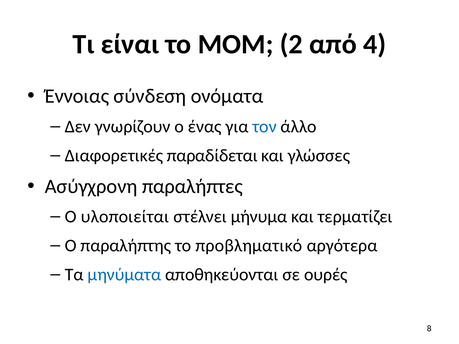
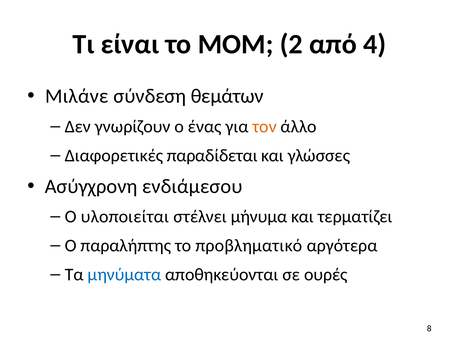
Έννοιας: Έννοιας -> Μιλάνε
ονόματα: ονόματα -> θεμάτων
τον colour: blue -> orange
παραλήπτες: παραλήπτες -> ενδιάμεσου
